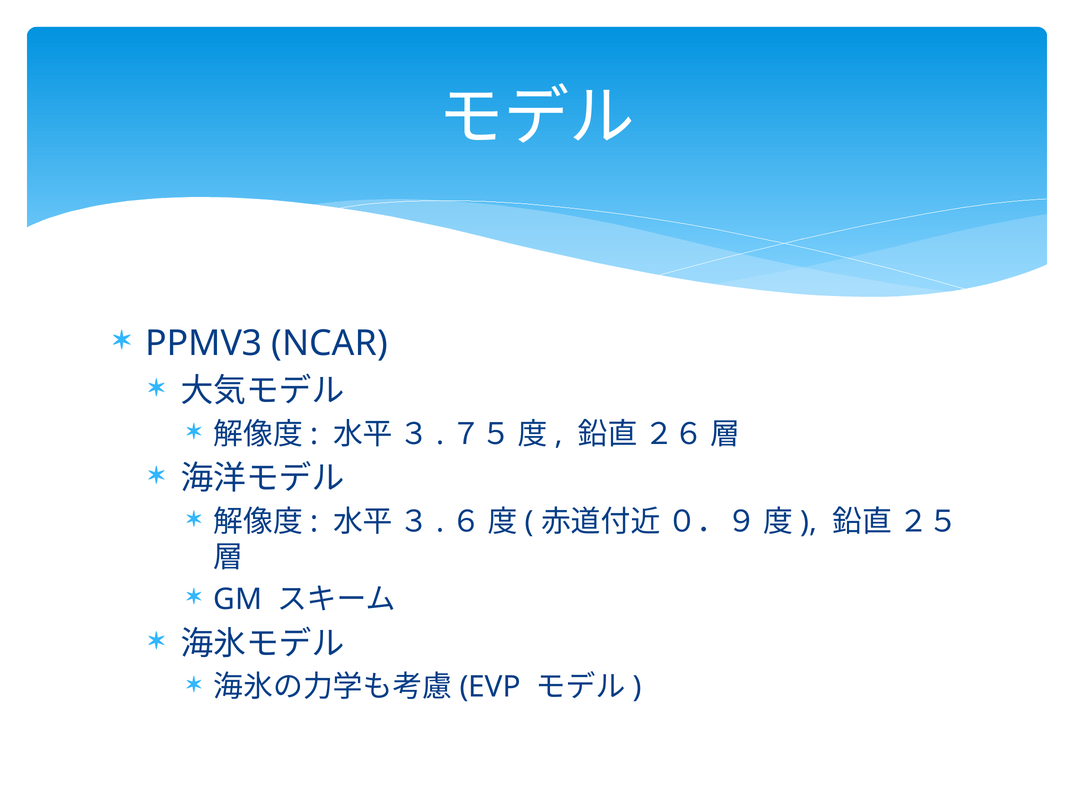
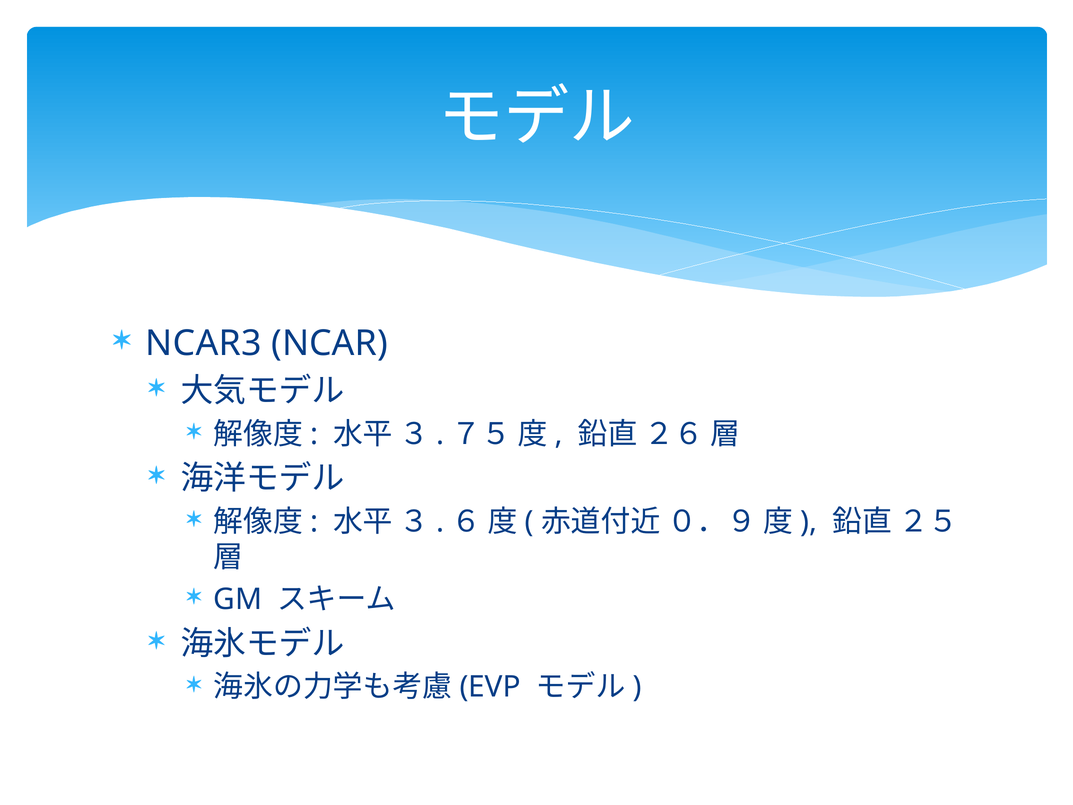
PPMV3: PPMV3 -> NCAR3
